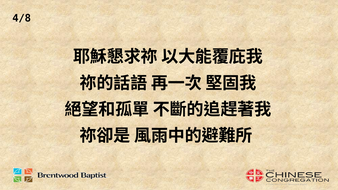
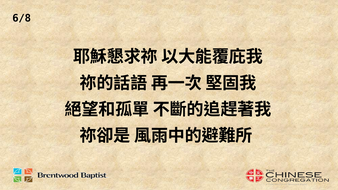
4/8: 4/8 -> 6/8
